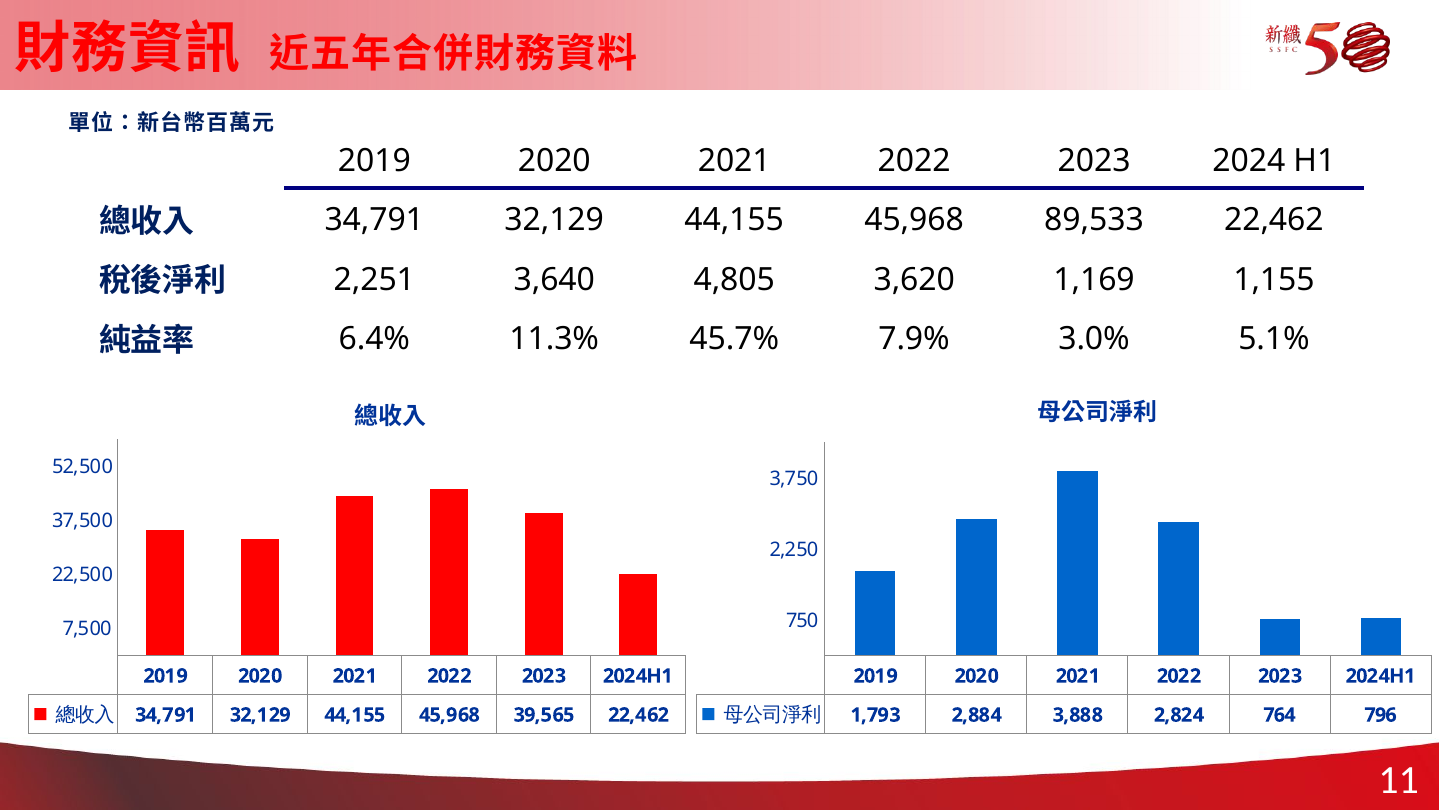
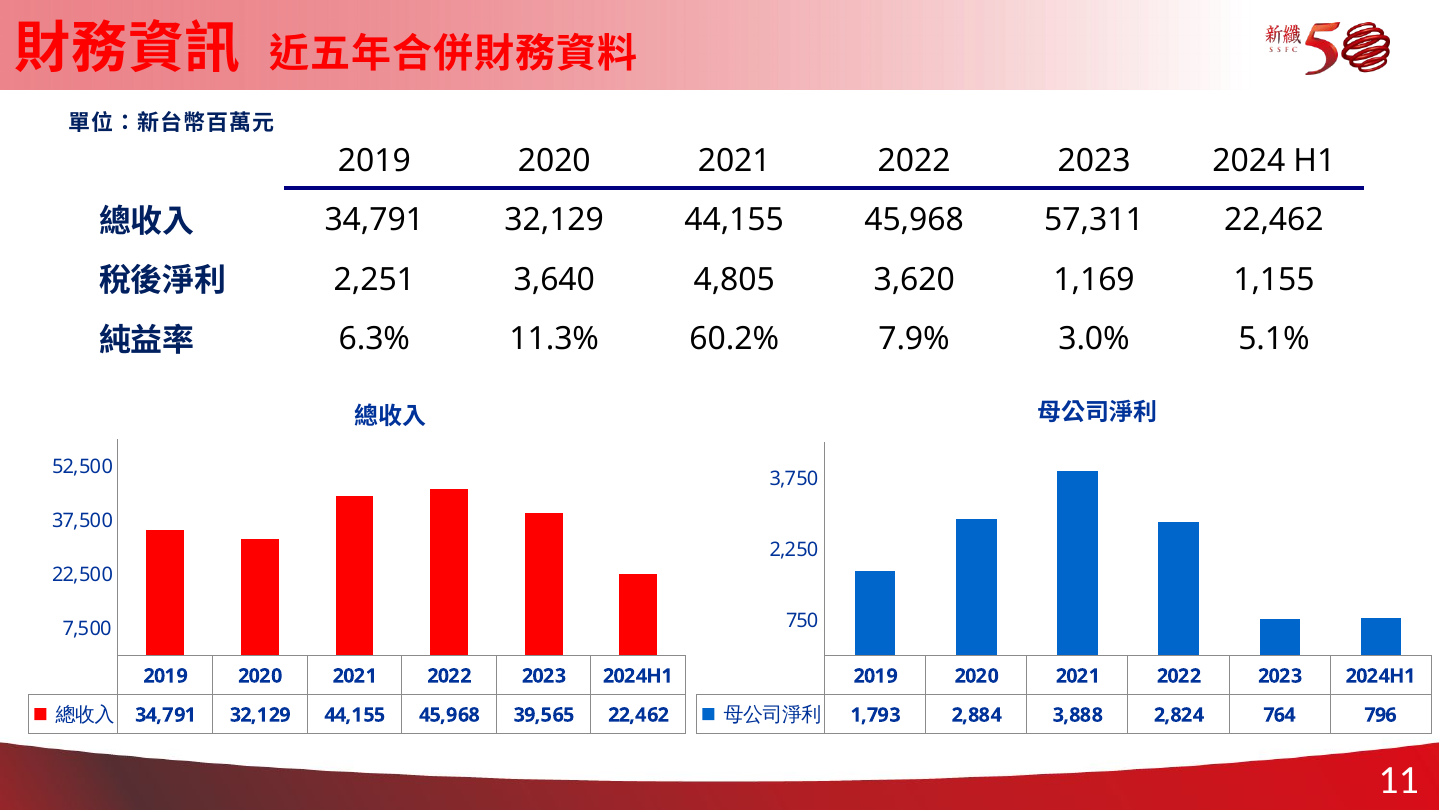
89,533: 89,533 -> 57,311
6.4%: 6.4% -> 6.3%
45.7%: 45.7% -> 60.2%
